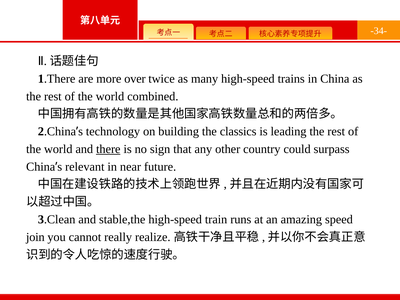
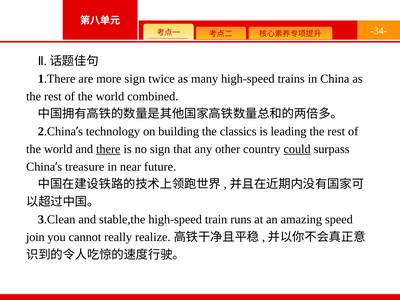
more over: over -> sign
could underline: none -> present
relevant: relevant -> treasure
